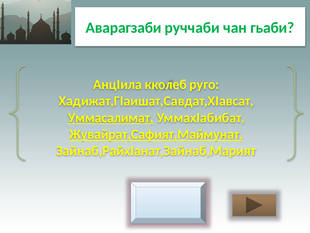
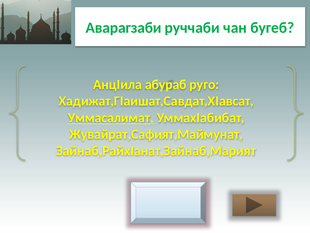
гьаби: гьаби -> бугеб
кколеб: кколеб -> абураб
Жувайрат,Сафият,Маймунат underline: present -> none
